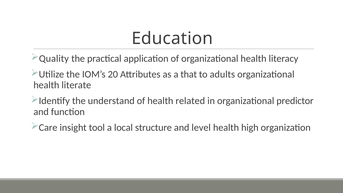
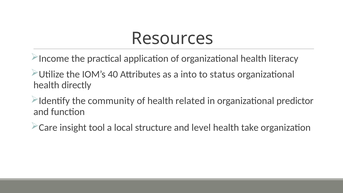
Education: Education -> Resources
Quality: Quality -> Income
20: 20 -> 40
that: that -> into
adults: adults -> status
literate: literate -> directly
understand: understand -> community
high: high -> take
